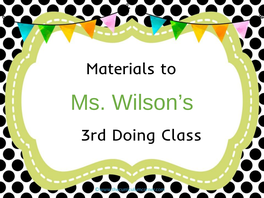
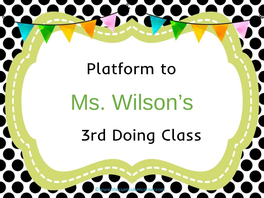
Materials: Materials -> Platform
